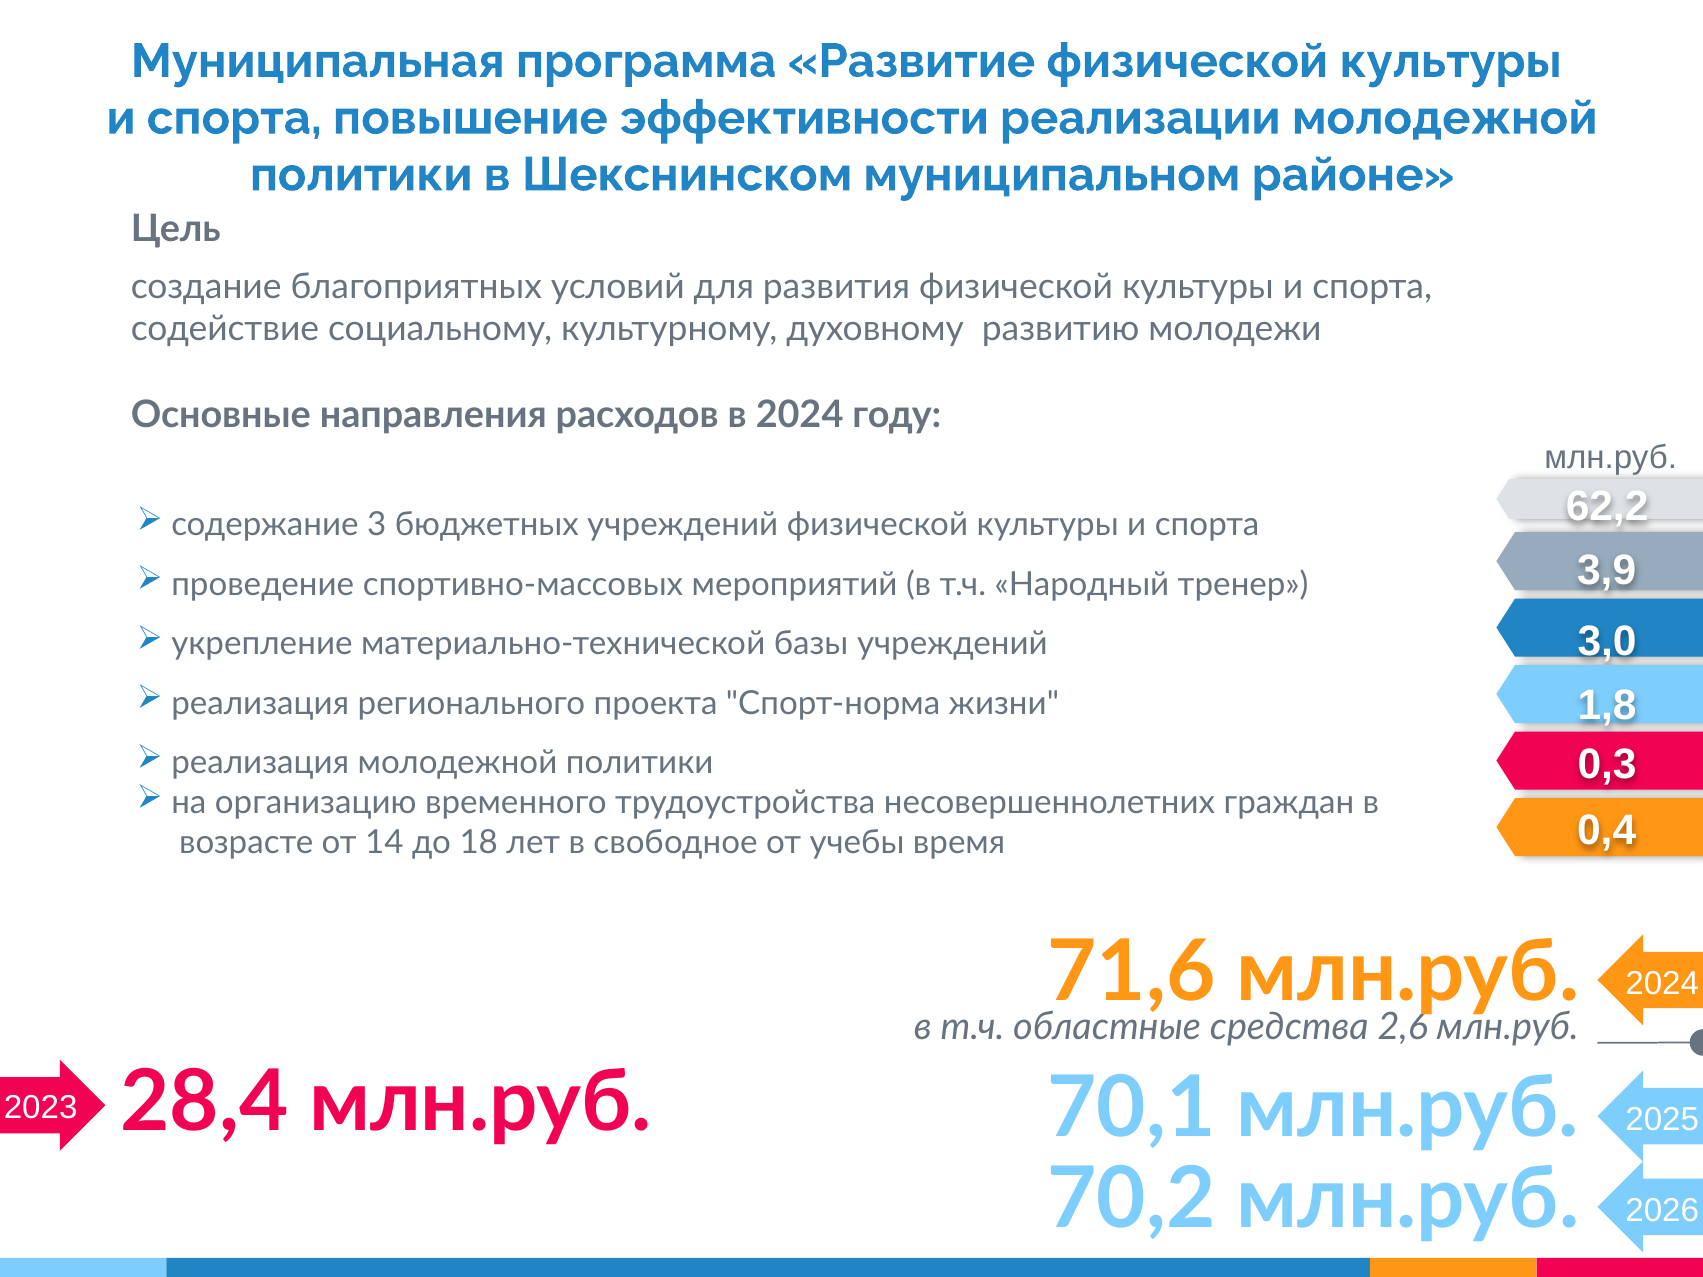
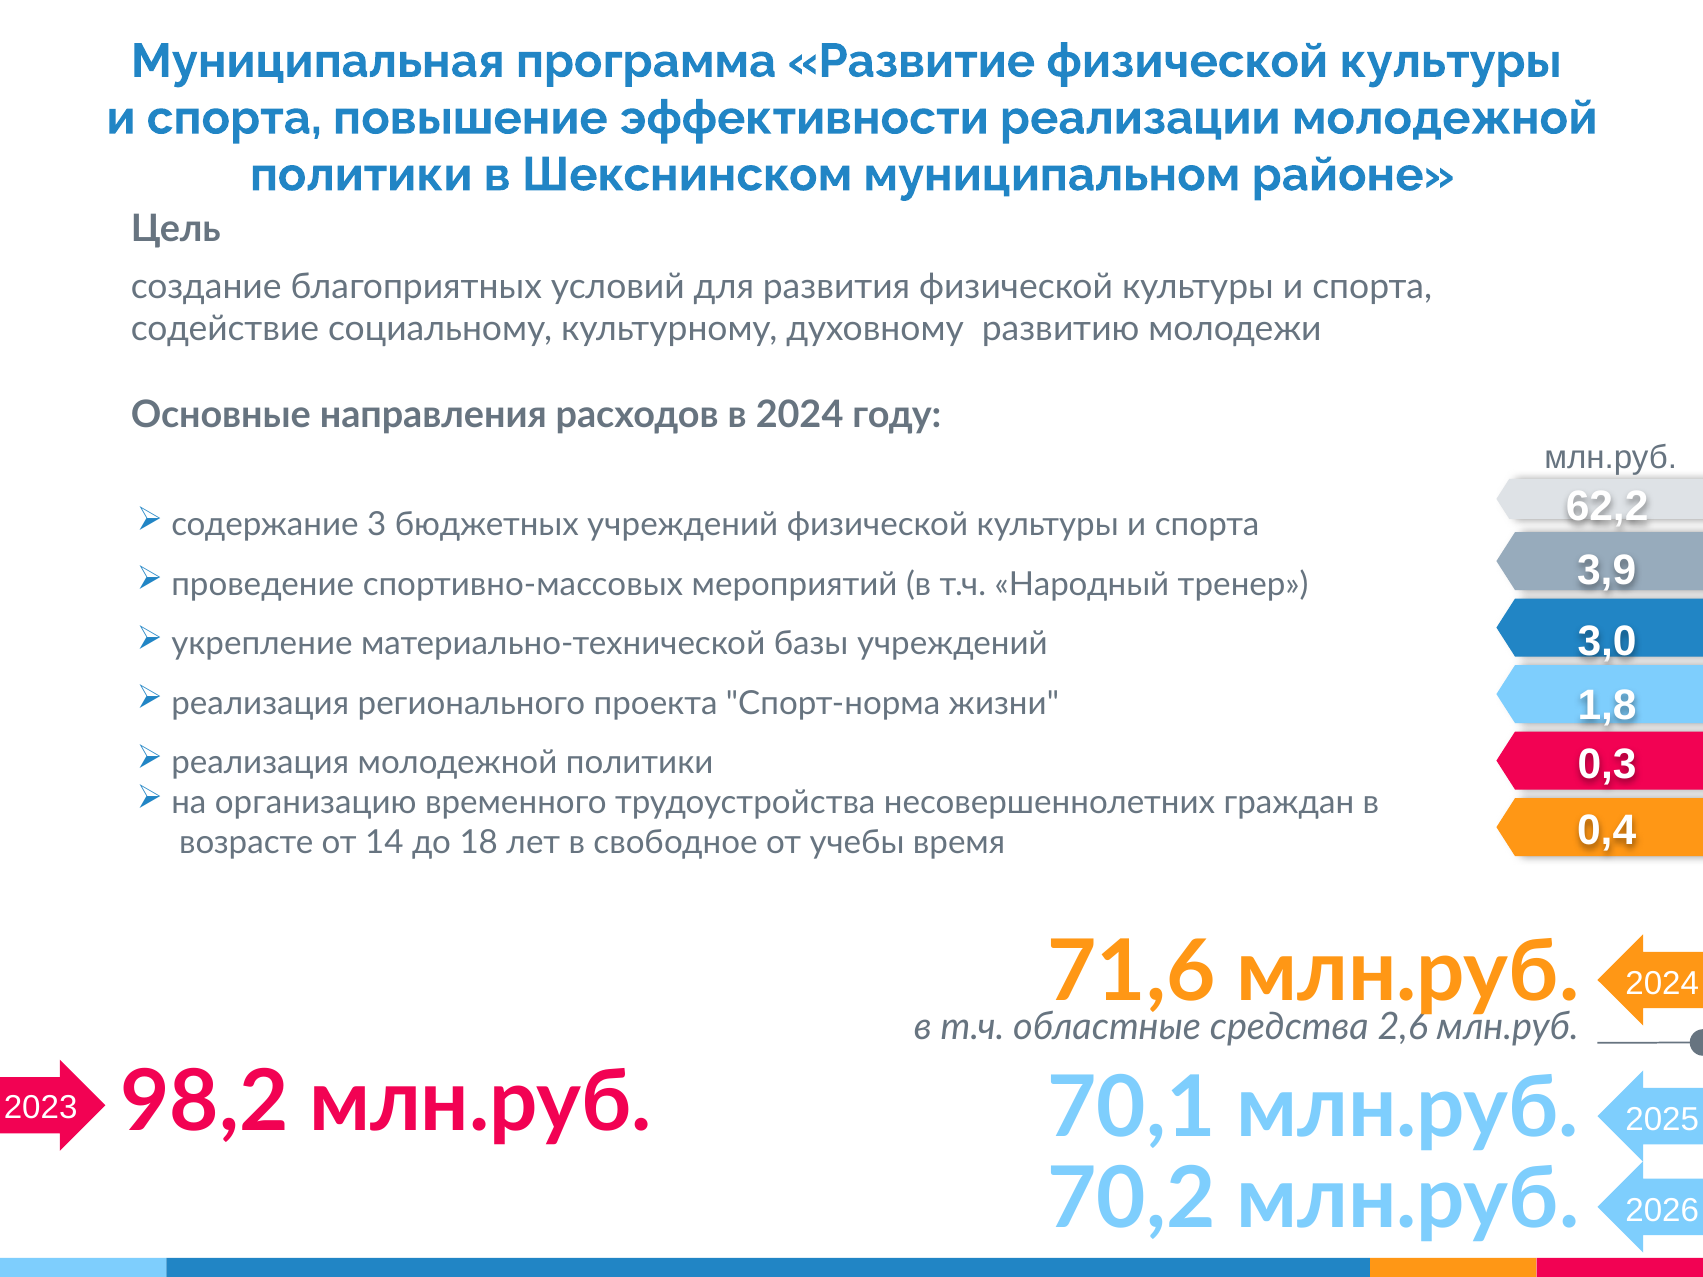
28,4: 28,4 -> 98,2
